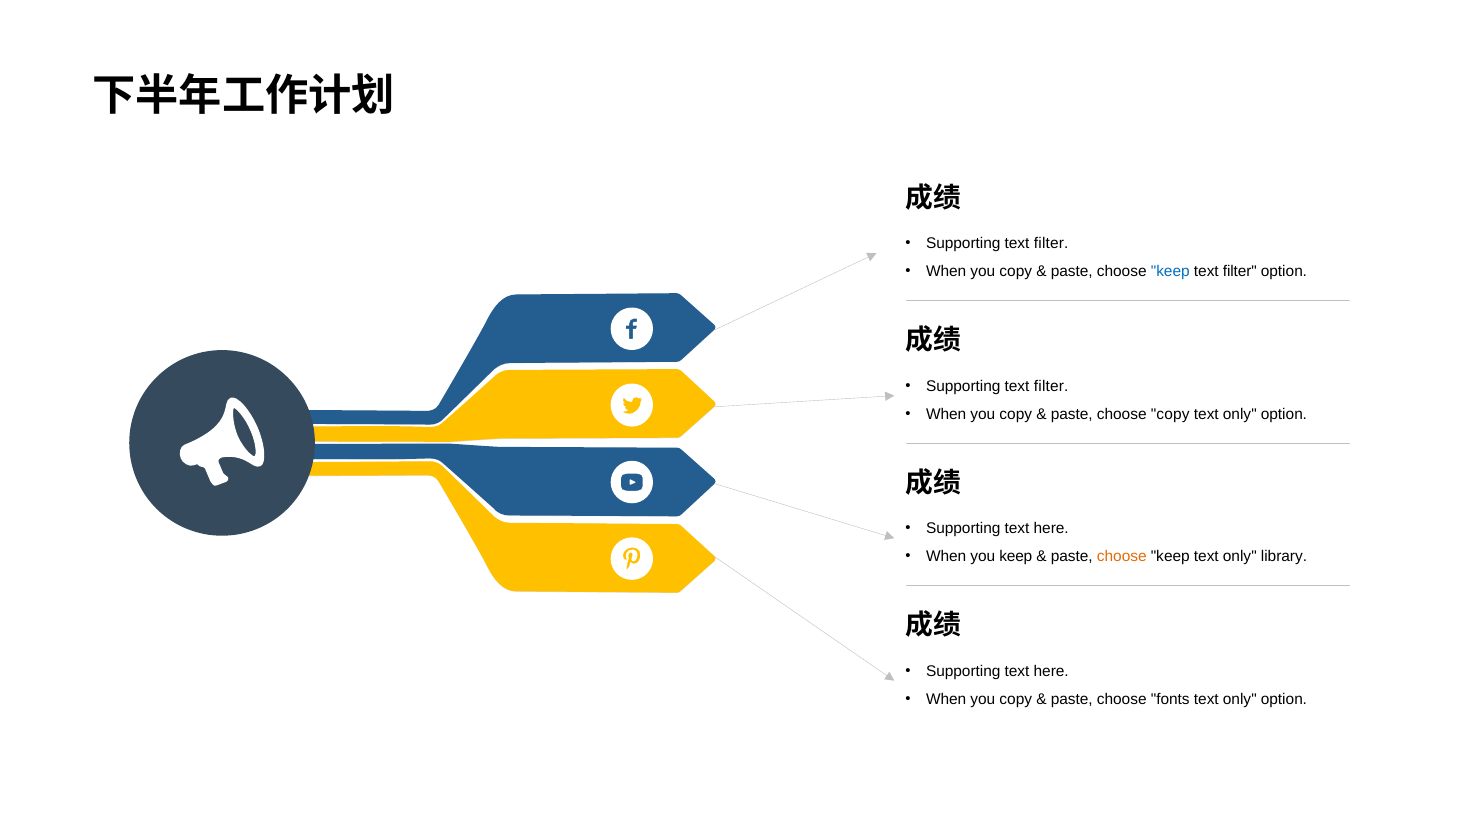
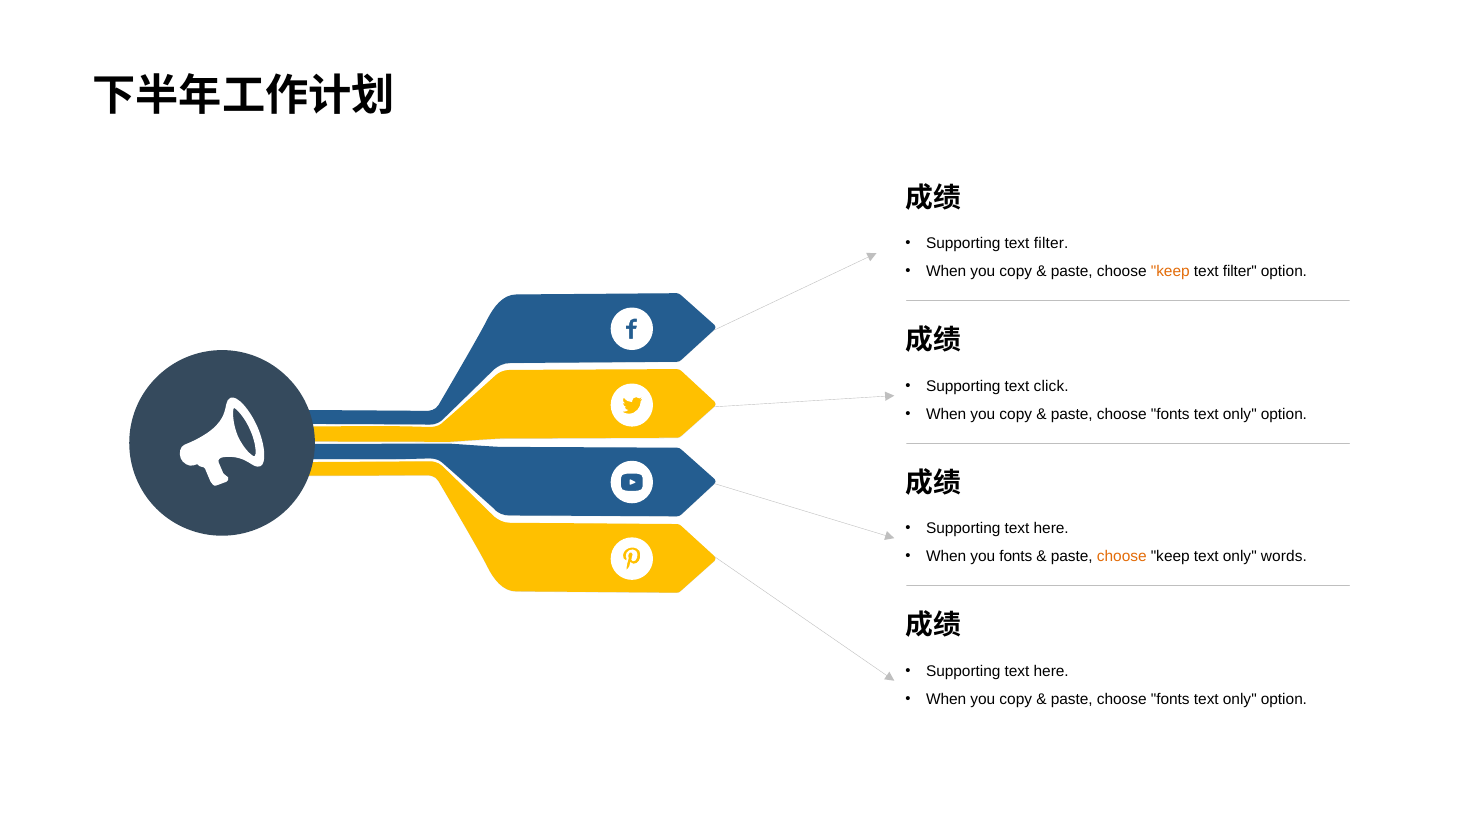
keep at (1170, 271) colour: blue -> orange
filter at (1051, 386): filter -> click
copy at (1170, 414): copy -> fonts
you keep: keep -> fonts
library: library -> words
